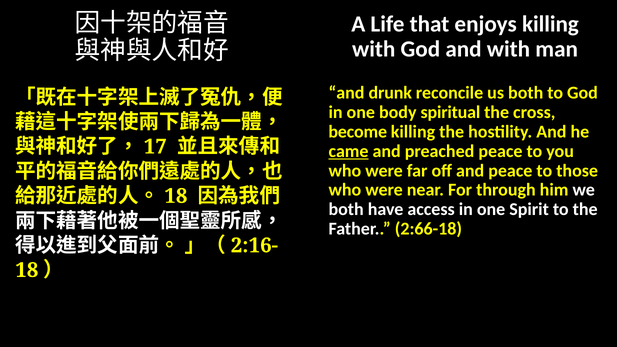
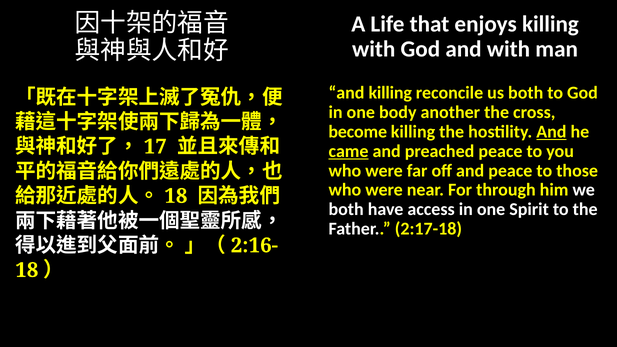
and drunk: drunk -> killing
spiritual: spiritual -> another
And at (551, 132) underline: none -> present
2:66-18: 2:66-18 -> 2:17-18
